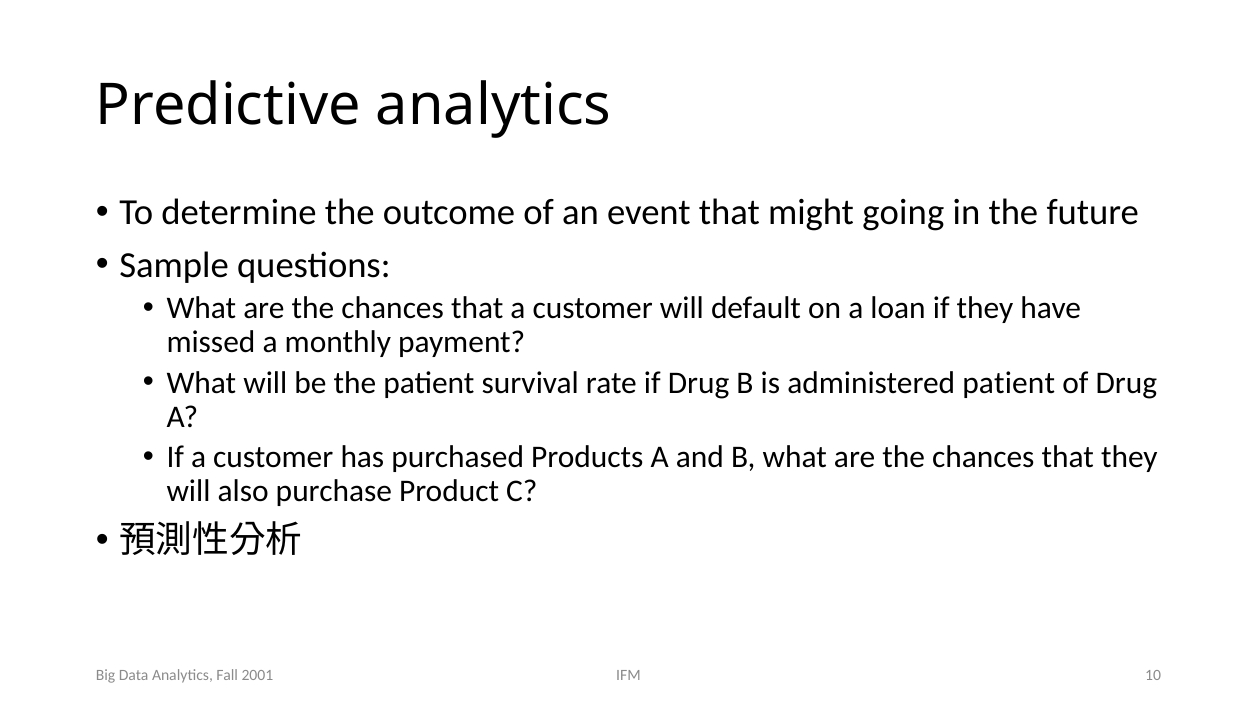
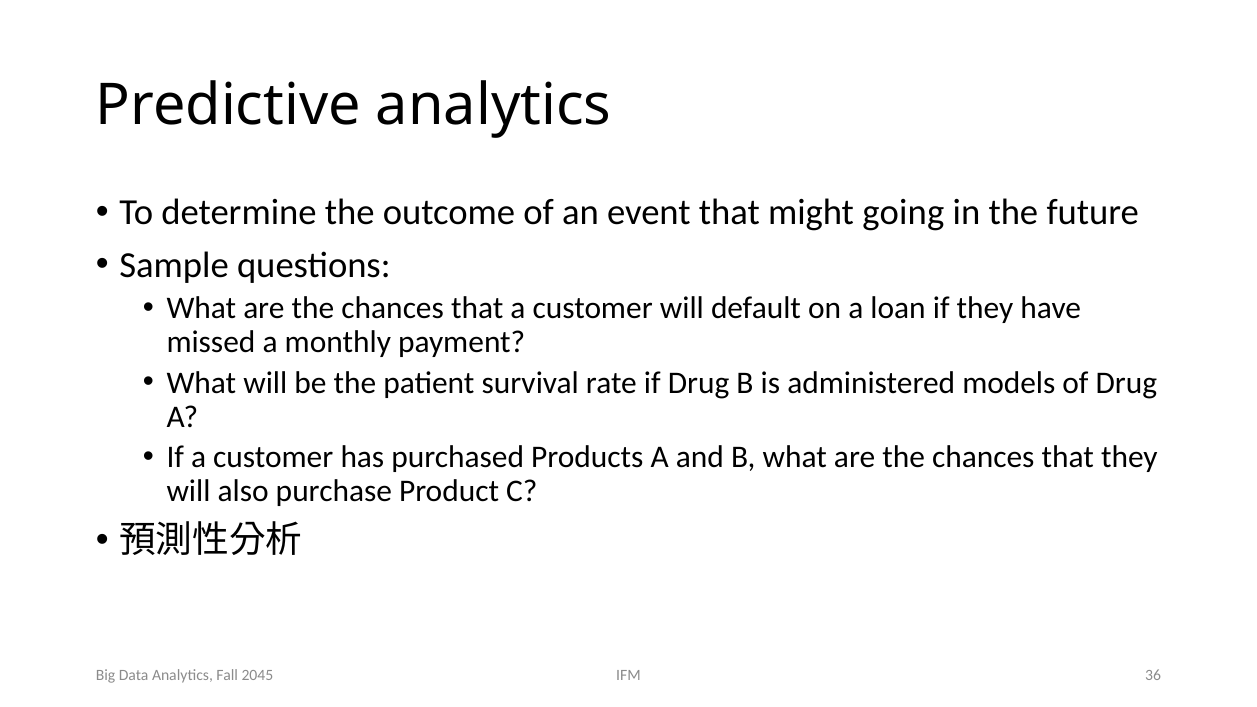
administered patient: patient -> models
2001: 2001 -> 2045
10: 10 -> 36
